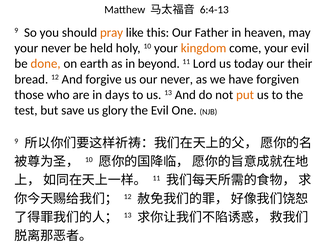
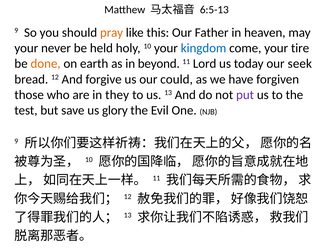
6:4-13: 6:4-13 -> 6:5-13
kingdom colour: orange -> blue
your evil: evil -> tire
their: their -> seek
our never: never -> could
days: days -> they
put colour: orange -> purple
